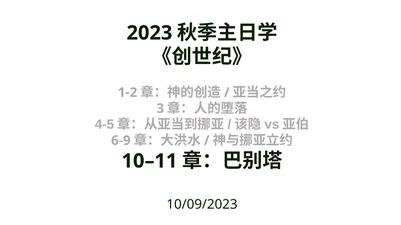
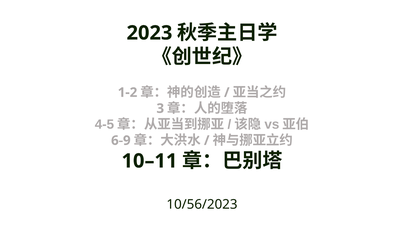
10/09/2023: 10/09/2023 -> 10/56/2023
